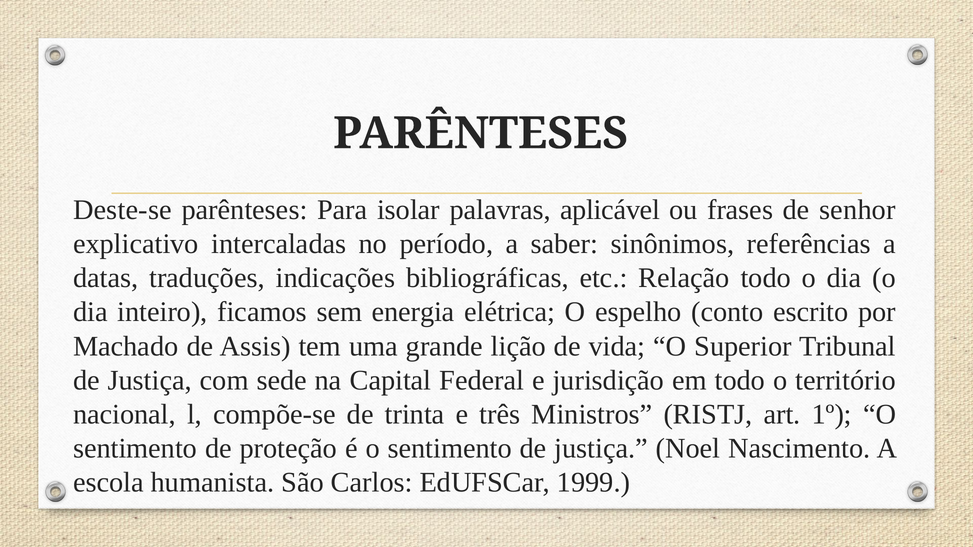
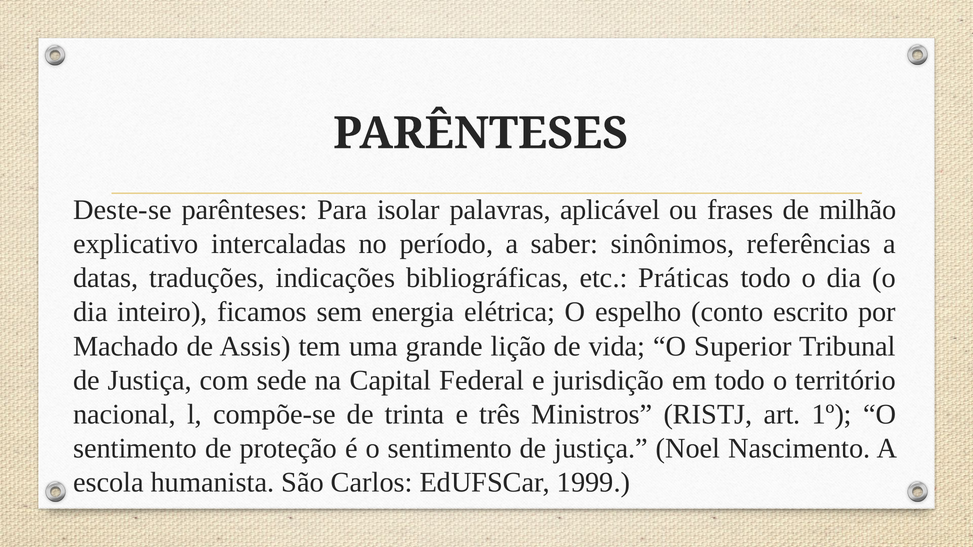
senhor: senhor -> milhão
Relação: Relação -> Práticas
